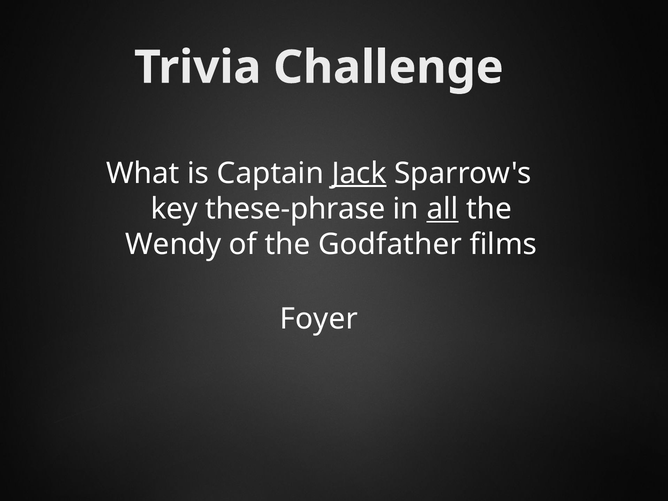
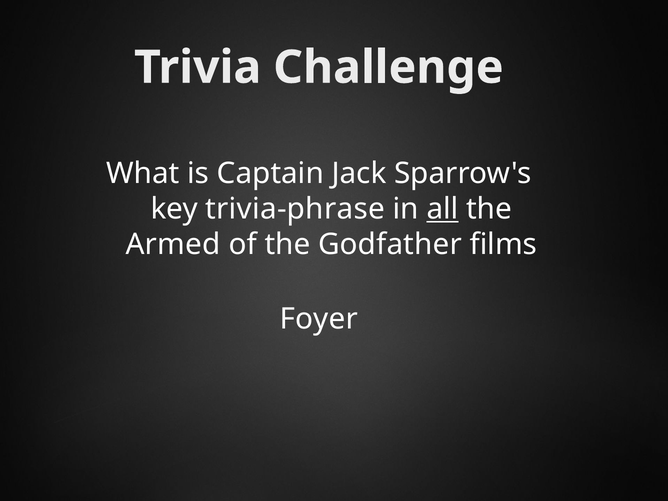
Jack underline: present -> none
these-phrase: these-phrase -> trivia-phrase
Wendy: Wendy -> Armed
